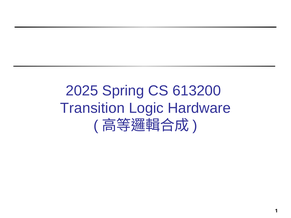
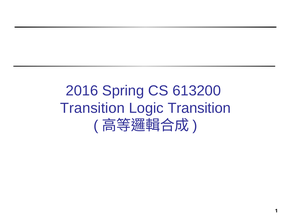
2025: 2025 -> 2016
Logic Hardware: Hardware -> Transition
